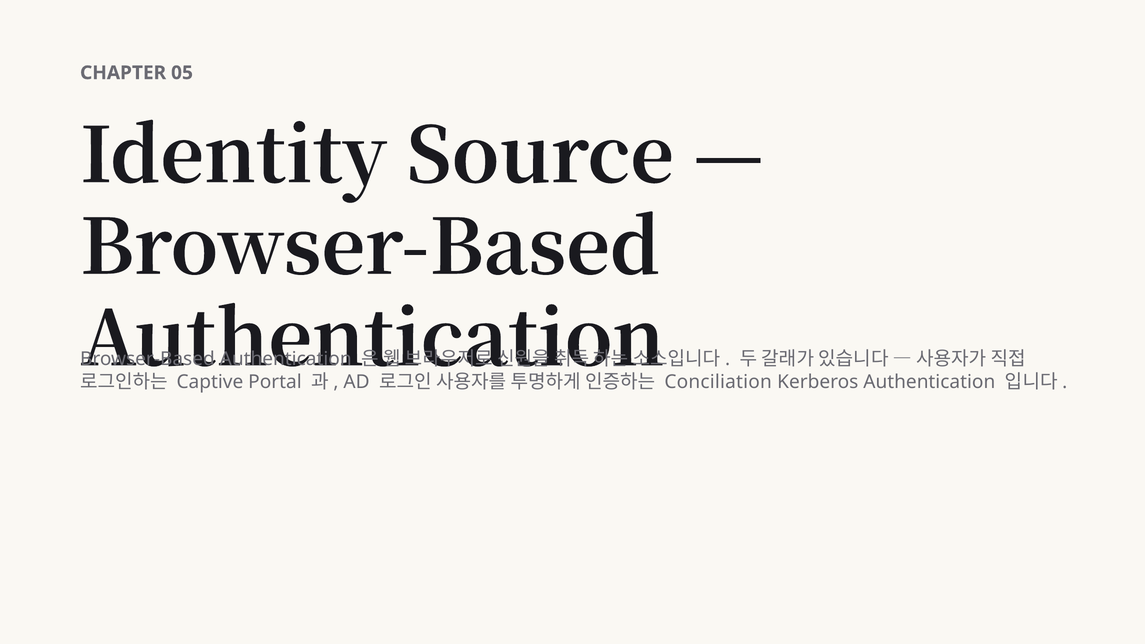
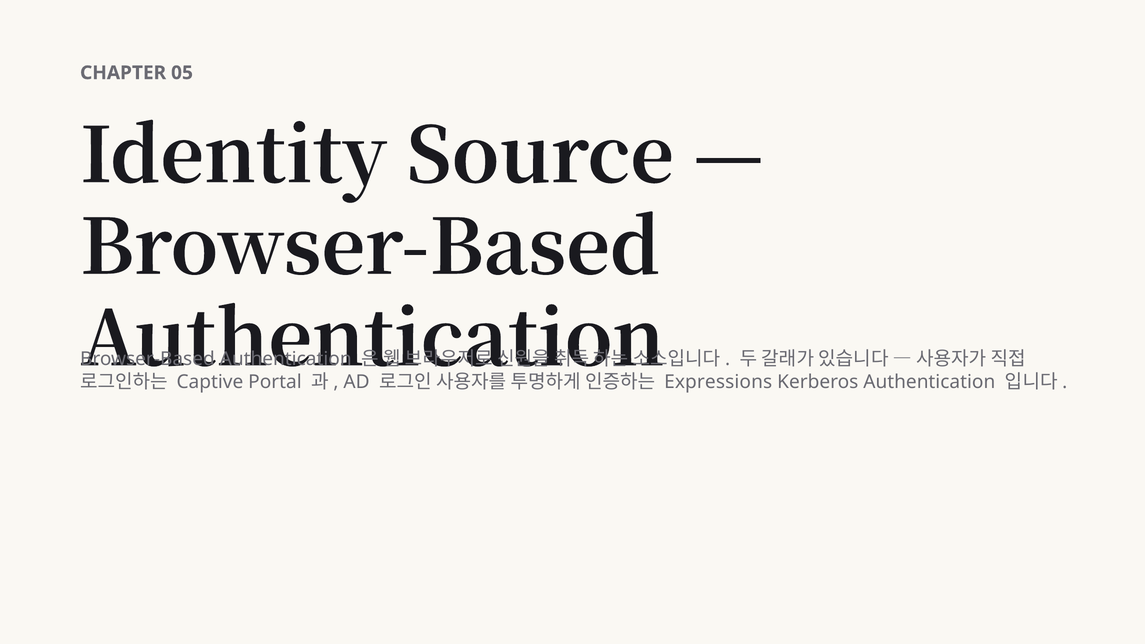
Conciliation: Conciliation -> Expressions
